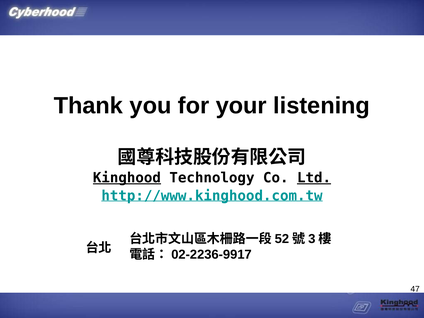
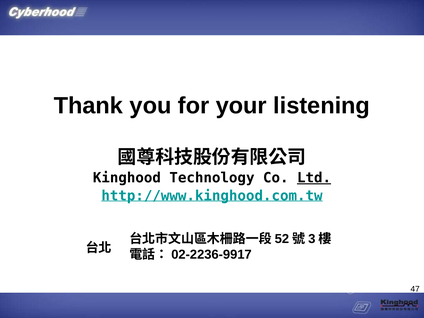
Kinghood underline: present -> none
